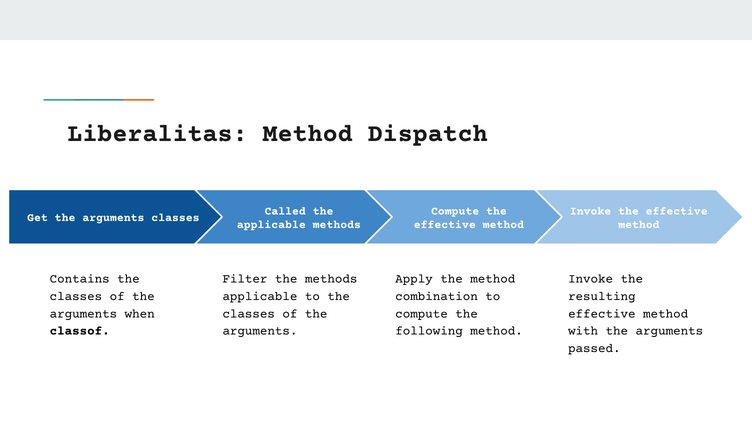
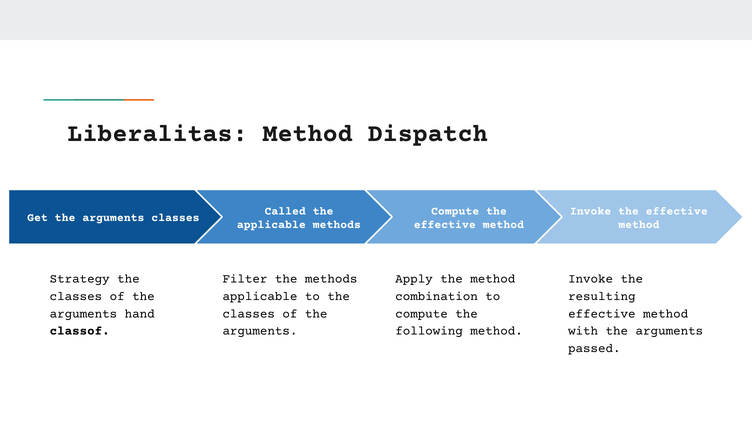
Contains: Contains -> Strategy
when: when -> hand
